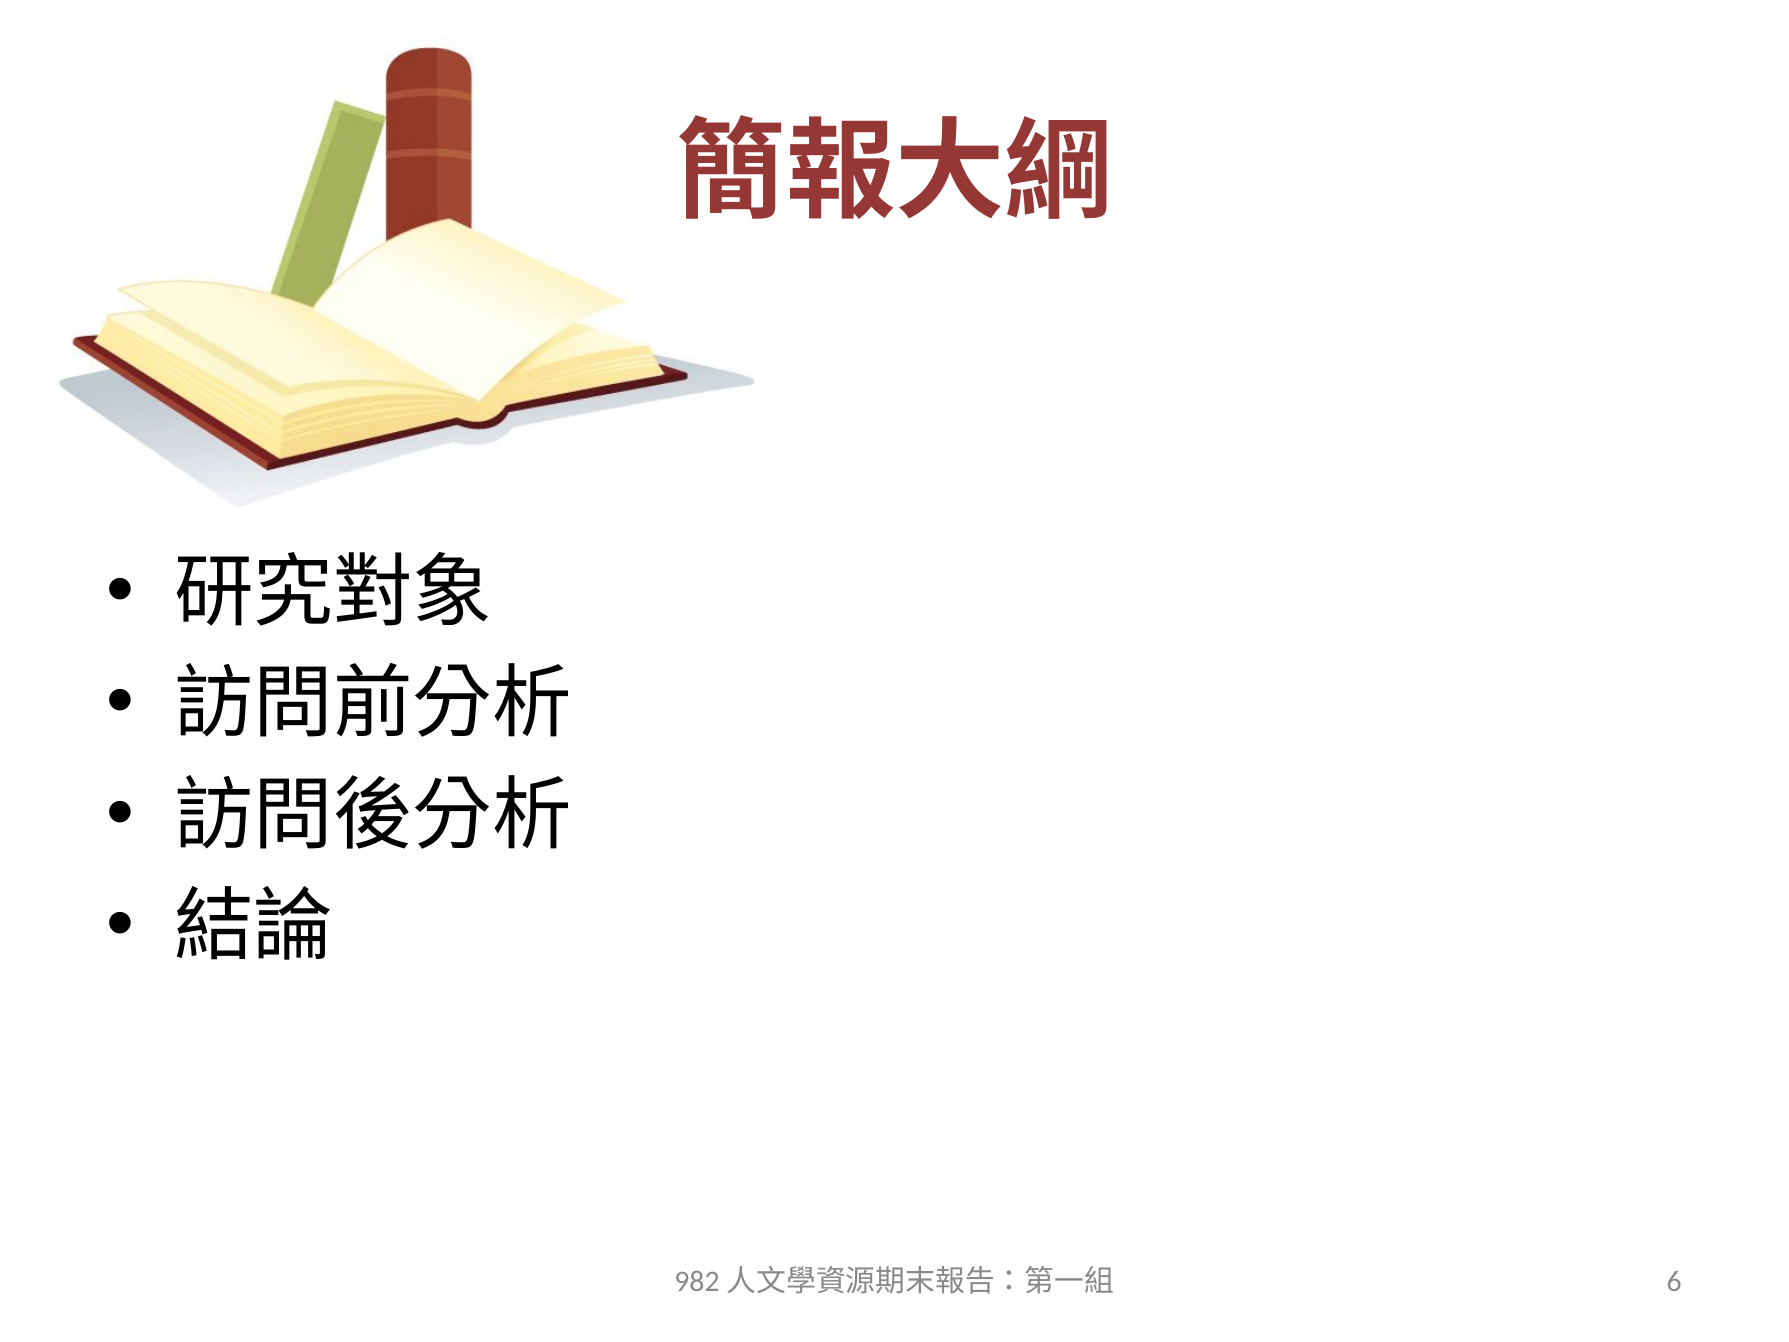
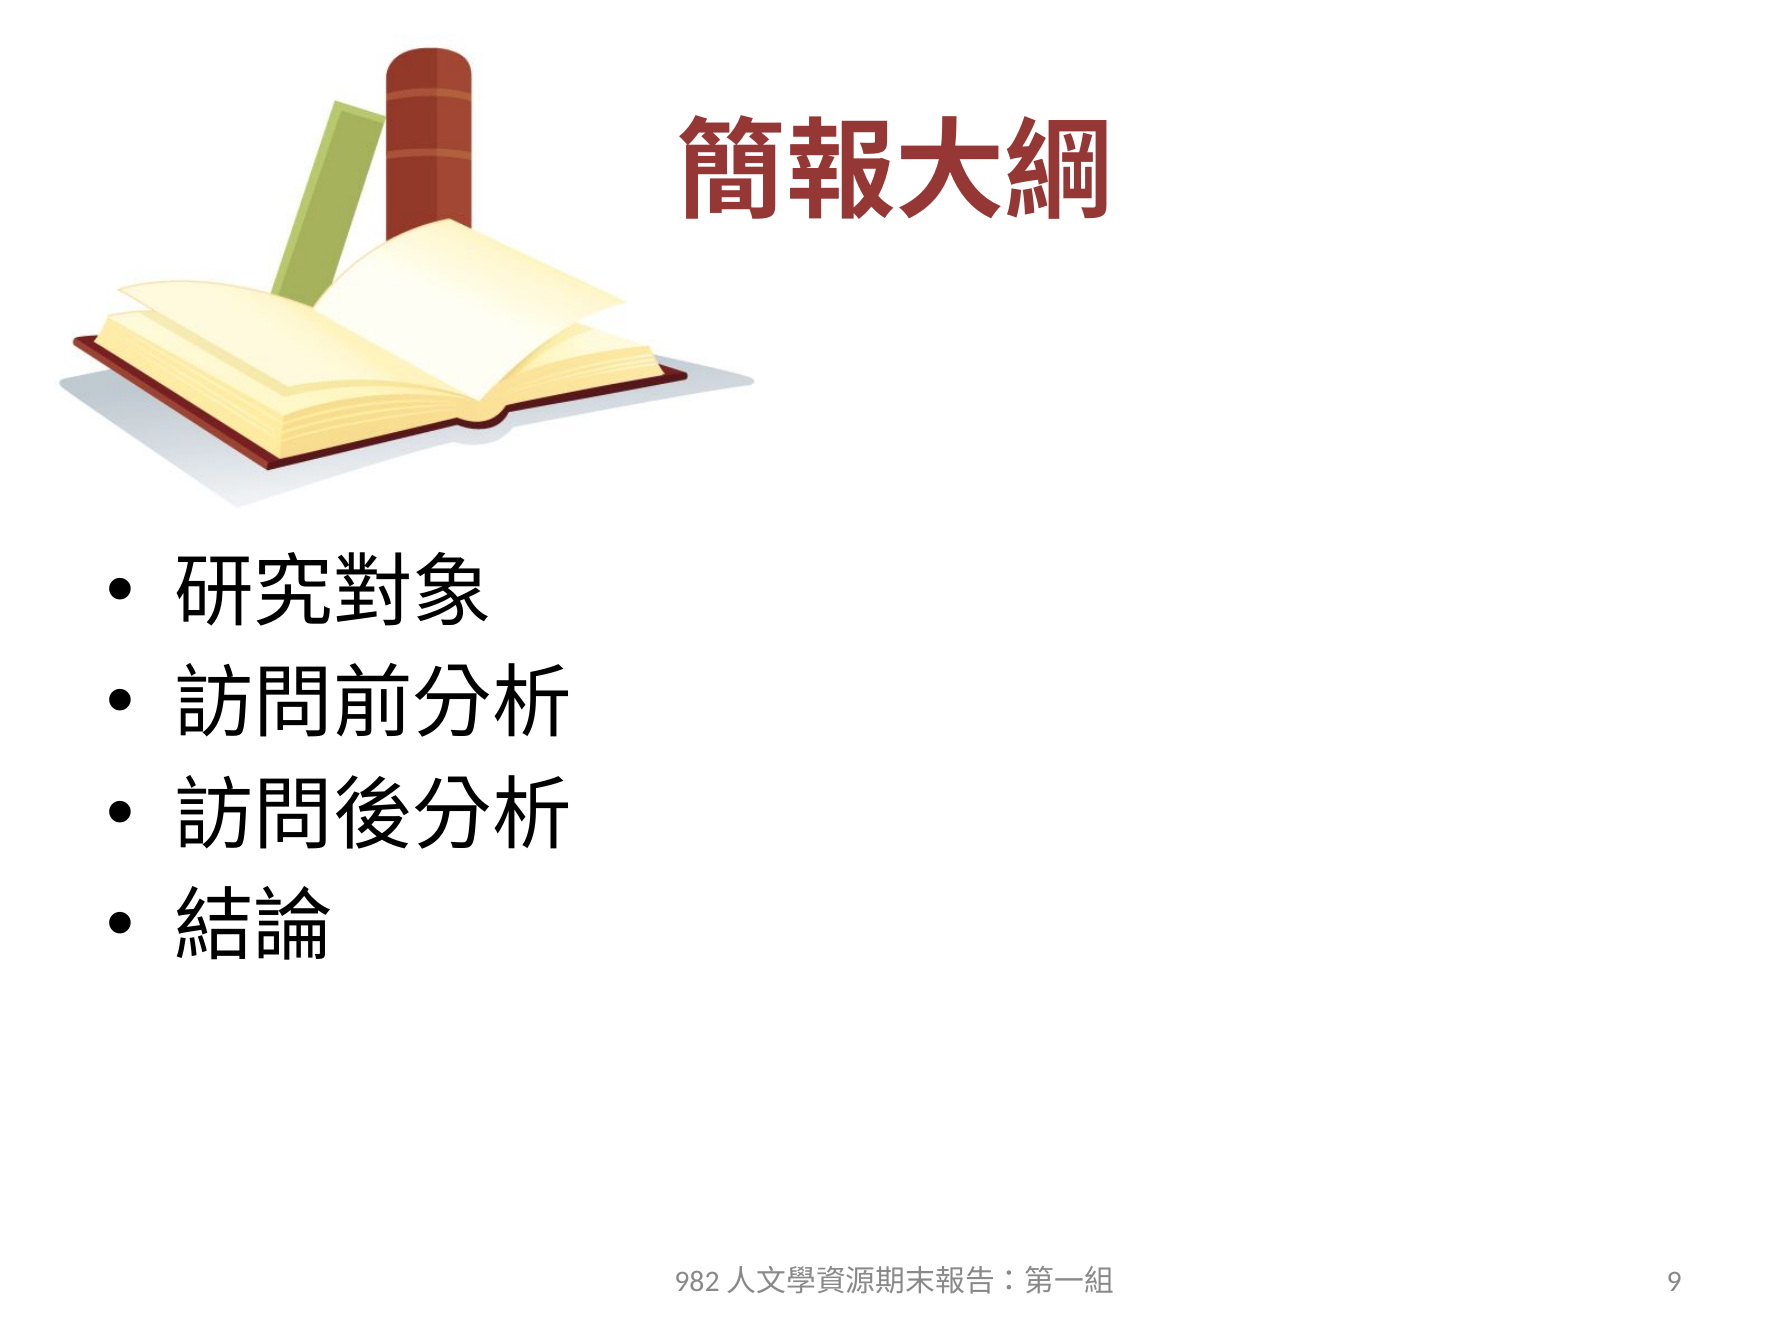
6: 6 -> 9
